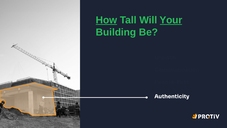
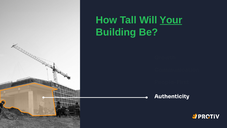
How underline: present -> none
